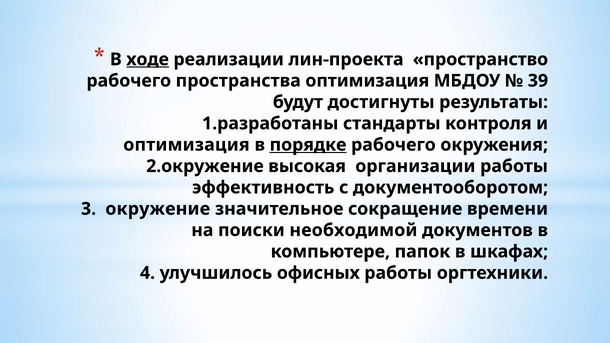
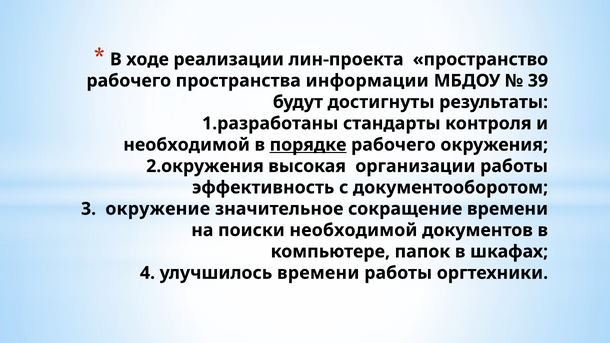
ходе underline: present -> none
пространства оптимизация: оптимизация -> информации
оптимизация at (186, 145): оптимизация -> необходимой
2.окружение: 2.окружение -> 2.окружения
улучшилось офисных: офисных -> времени
